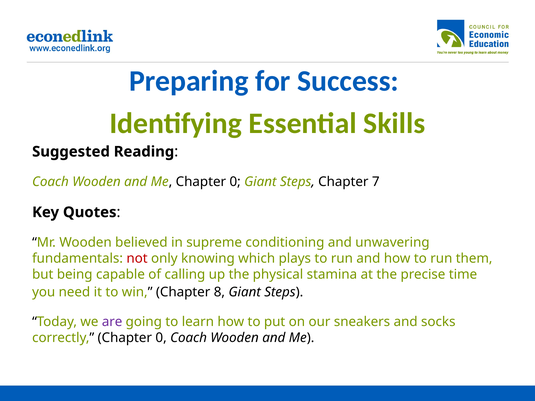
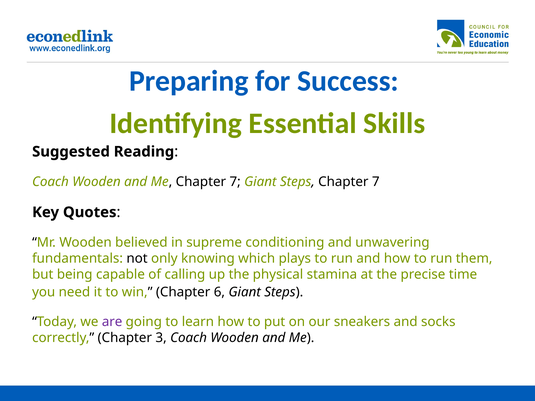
Me Chapter 0: 0 -> 7
not colour: red -> black
8: 8 -> 6
correctly Chapter 0: 0 -> 3
